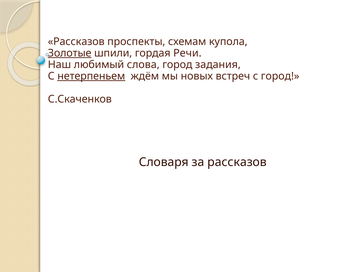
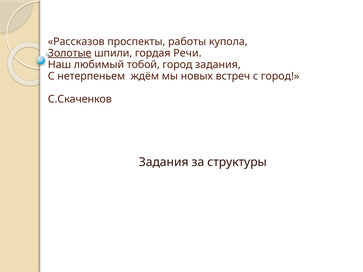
схемам: схемам -> работы
слова: слова -> тобой
нетерпеньем underline: present -> none
Словаря at (164, 162): Словаря -> Задания
за рассказов: рассказов -> структуры
